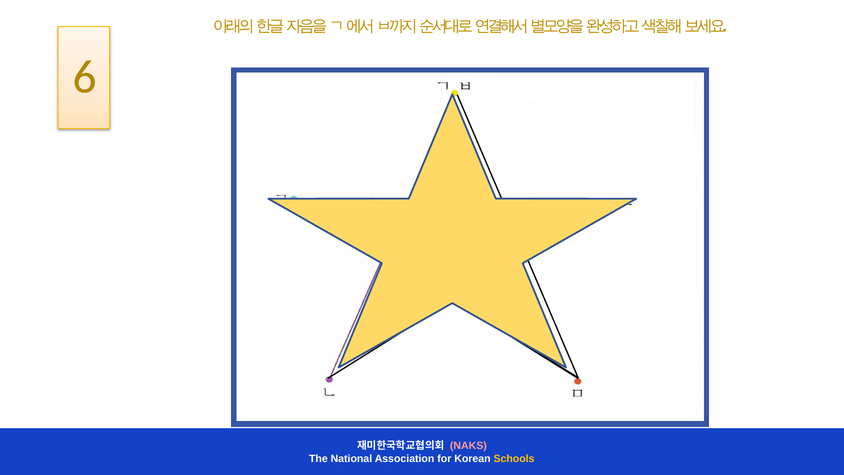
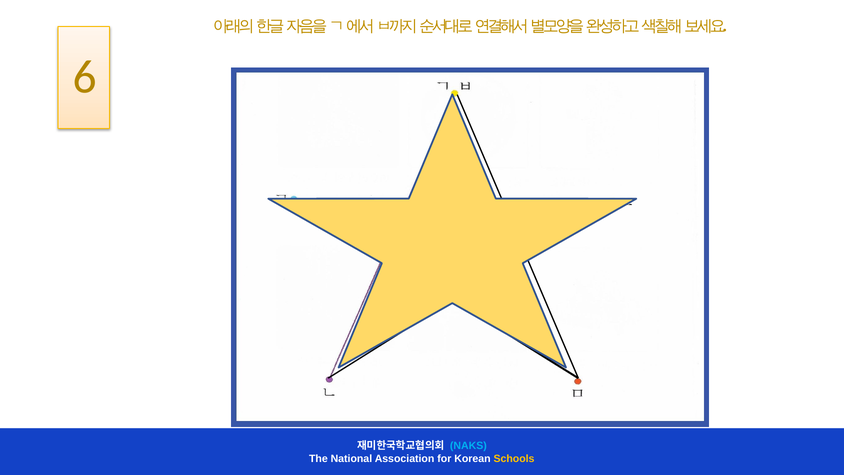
NAKS colour: pink -> light blue
